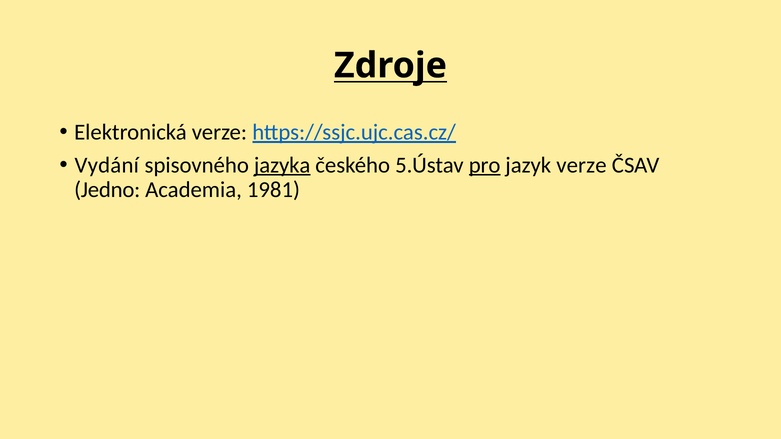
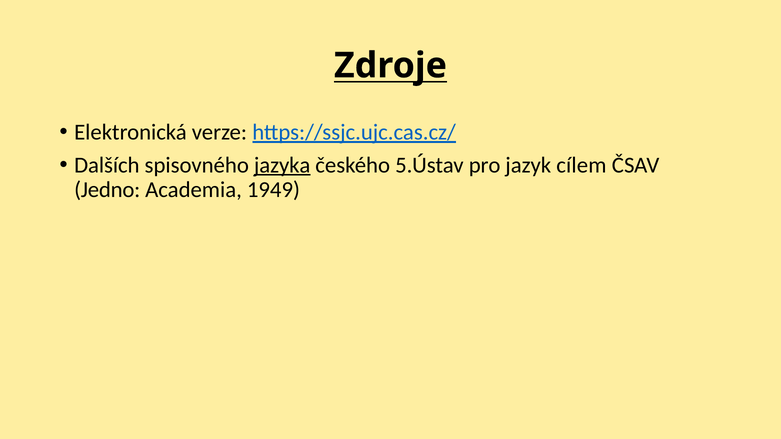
Vydání: Vydání -> Dalších
pro underline: present -> none
jazyk verze: verze -> cílem
1981: 1981 -> 1949
